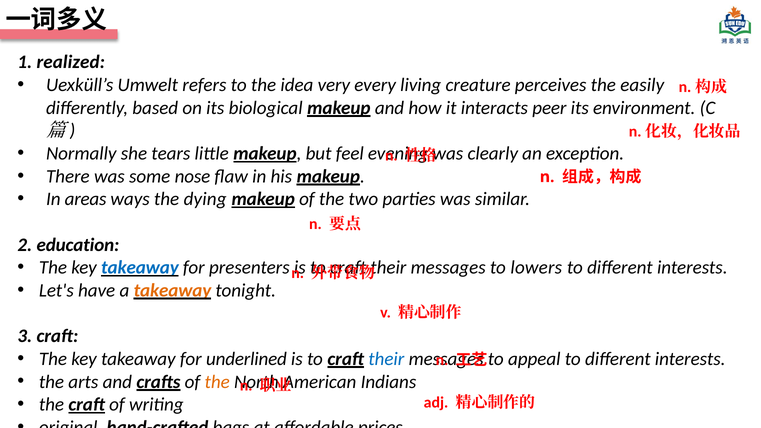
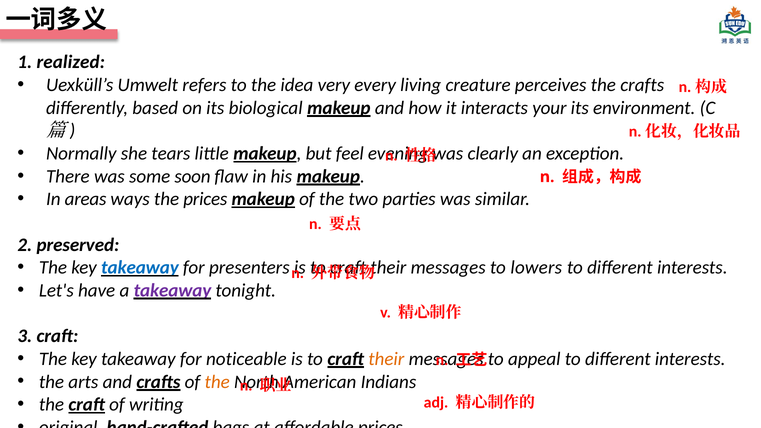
the easily: easily -> crafts
peer: peer -> your
nose: nose -> soon
the dying: dying -> prices
education: education -> preserved
takeaway at (172, 290) colour: orange -> purple
underlined: underlined -> noticeable
their at (386, 359) colour: blue -> orange
